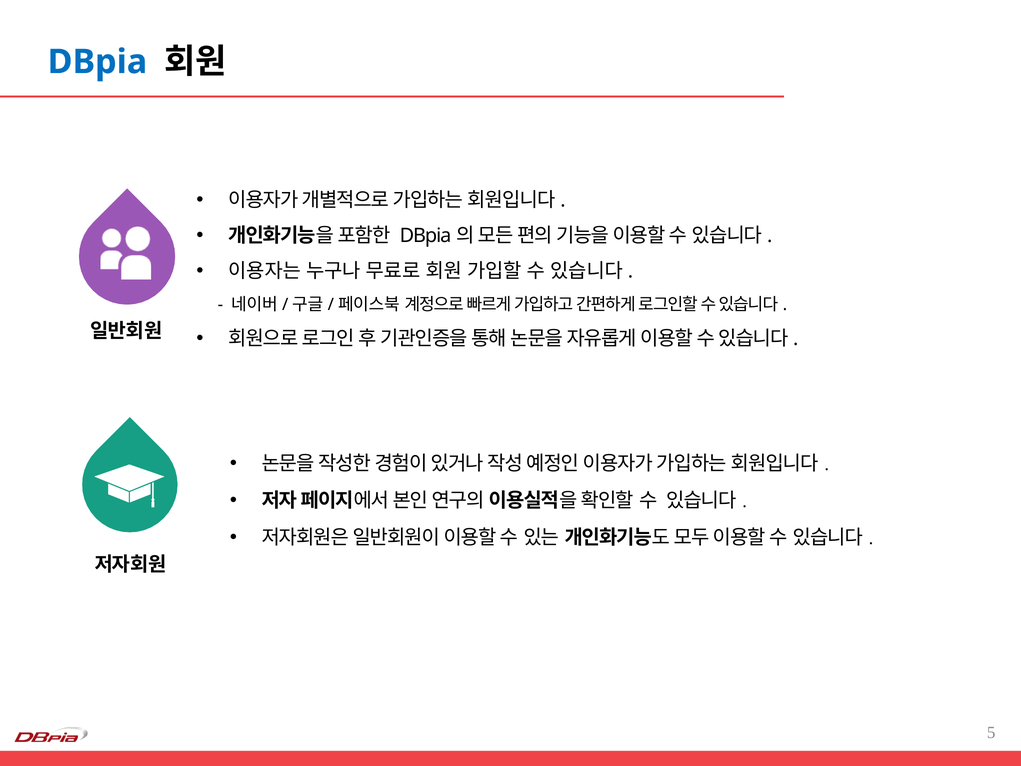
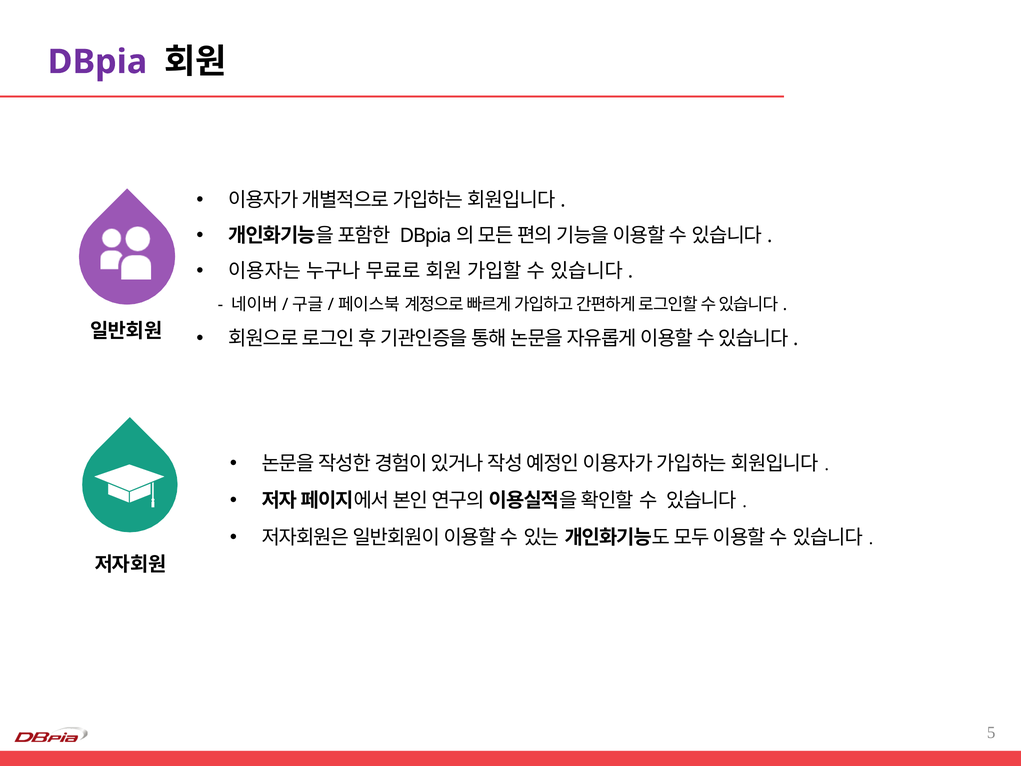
DBpia colour: blue -> purple
